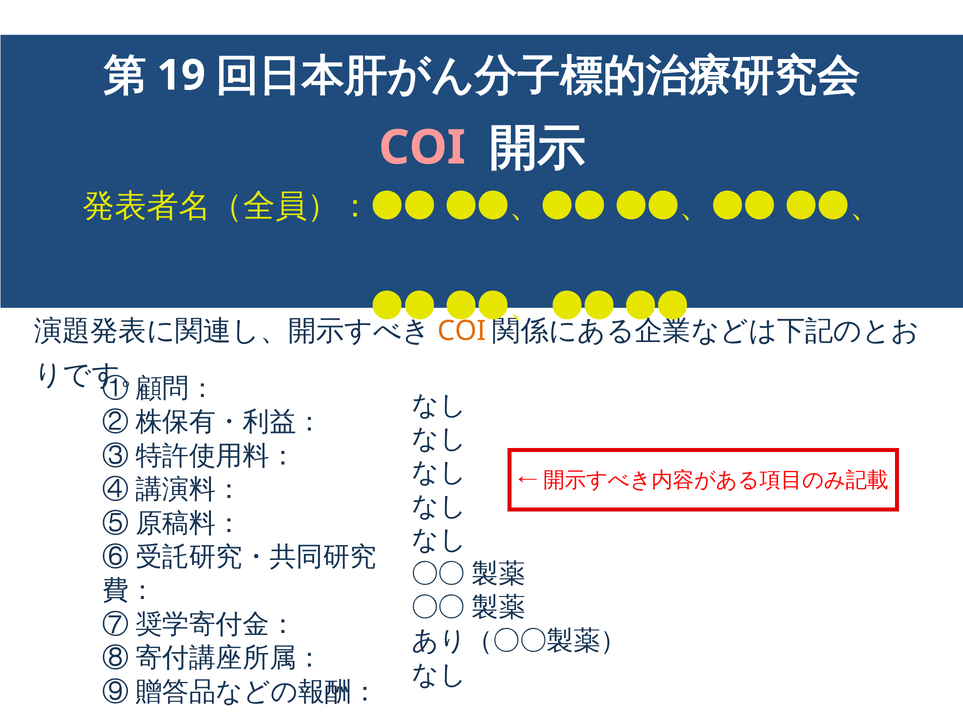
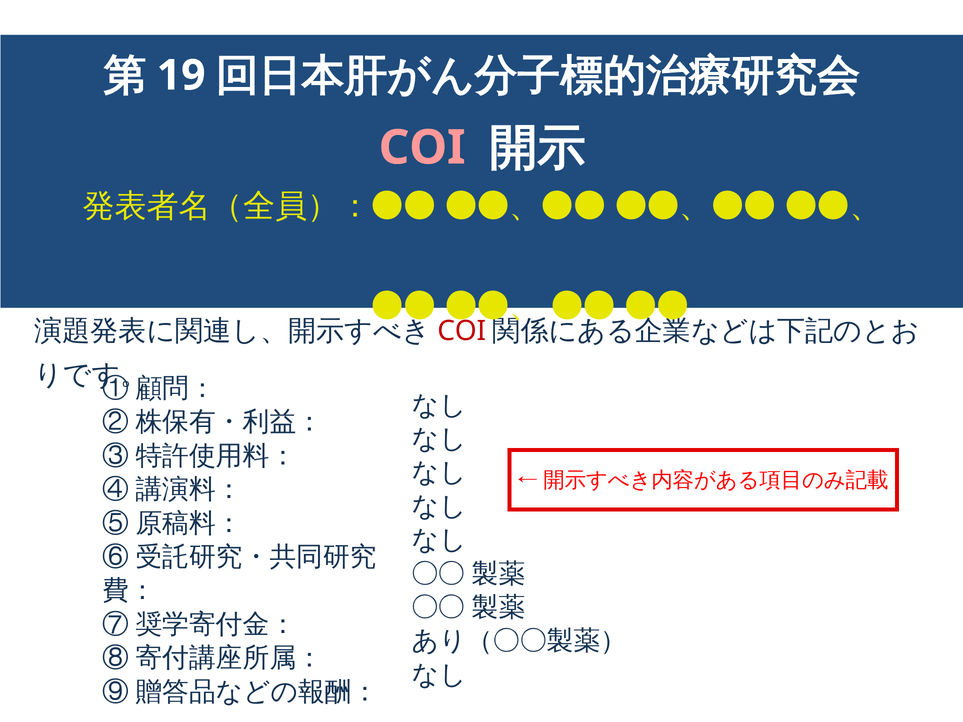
COI at (462, 331) colour: orange -> red
